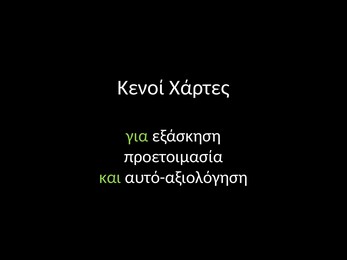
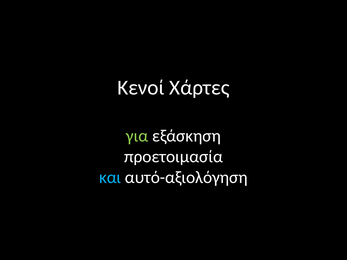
και colour: light green -> light blue
